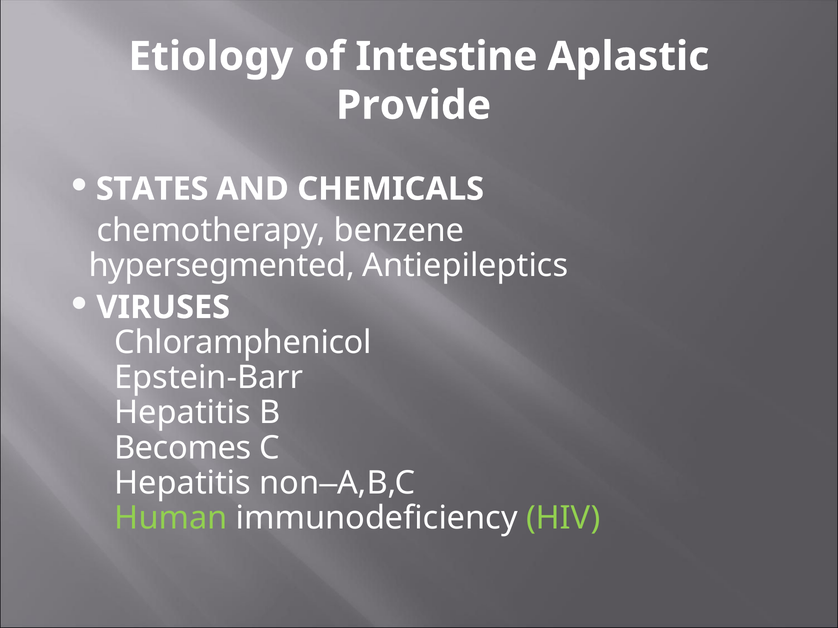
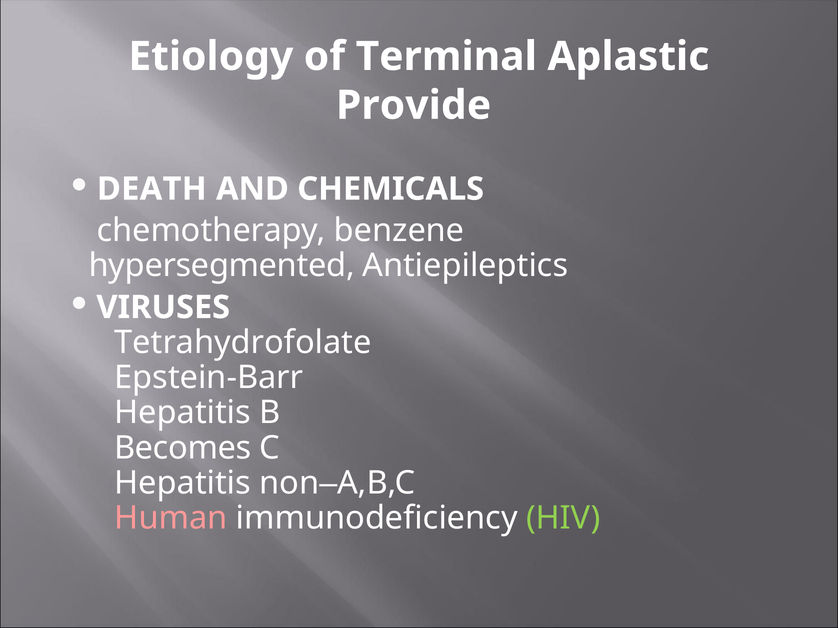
Intestine: Intestine -> Terminal
STATES: STATES -> DEATH
Chloramphenicol: Chloramphenicol -> Tetrahydrofolate
Human colour: light green -> pink
